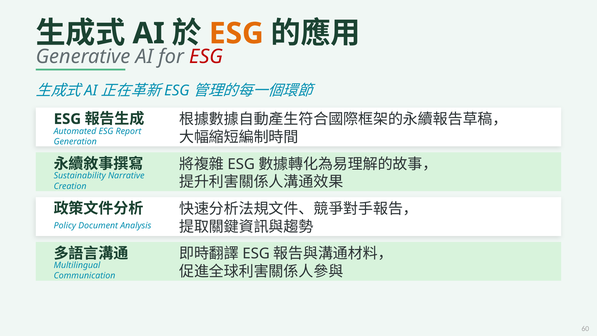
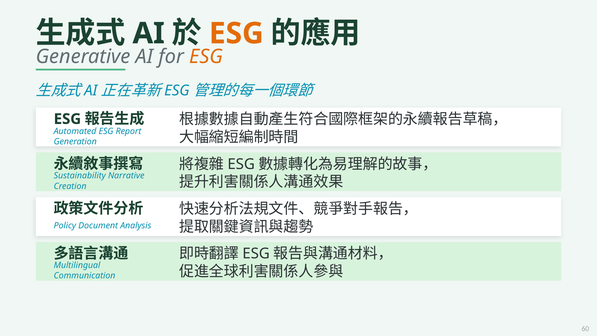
ESG at (206, 57) colour: red -> orange
